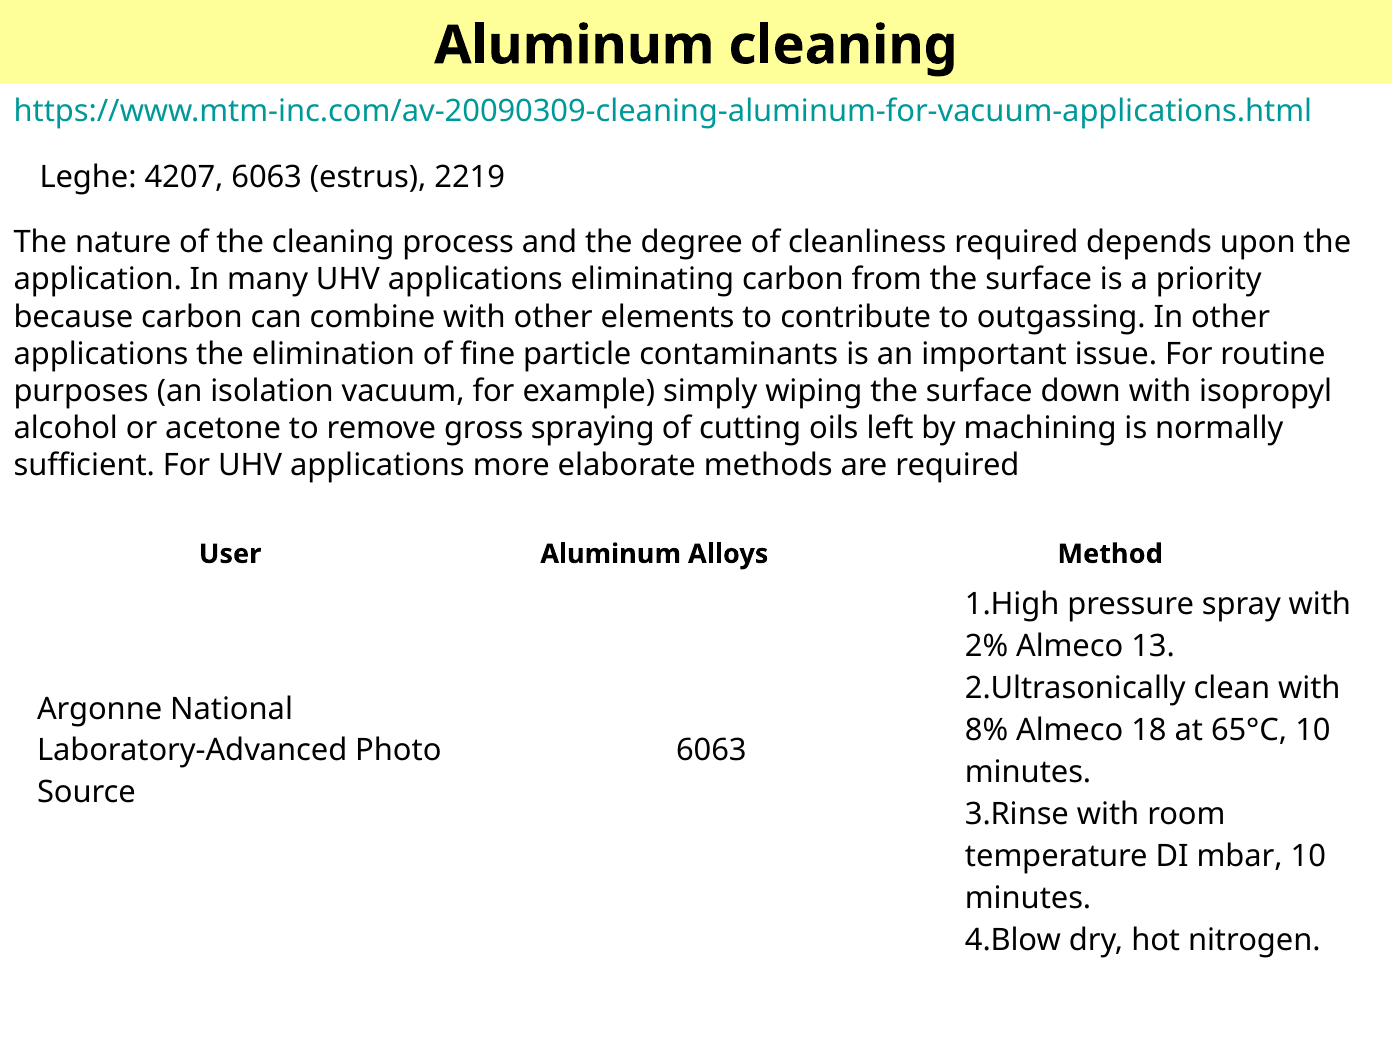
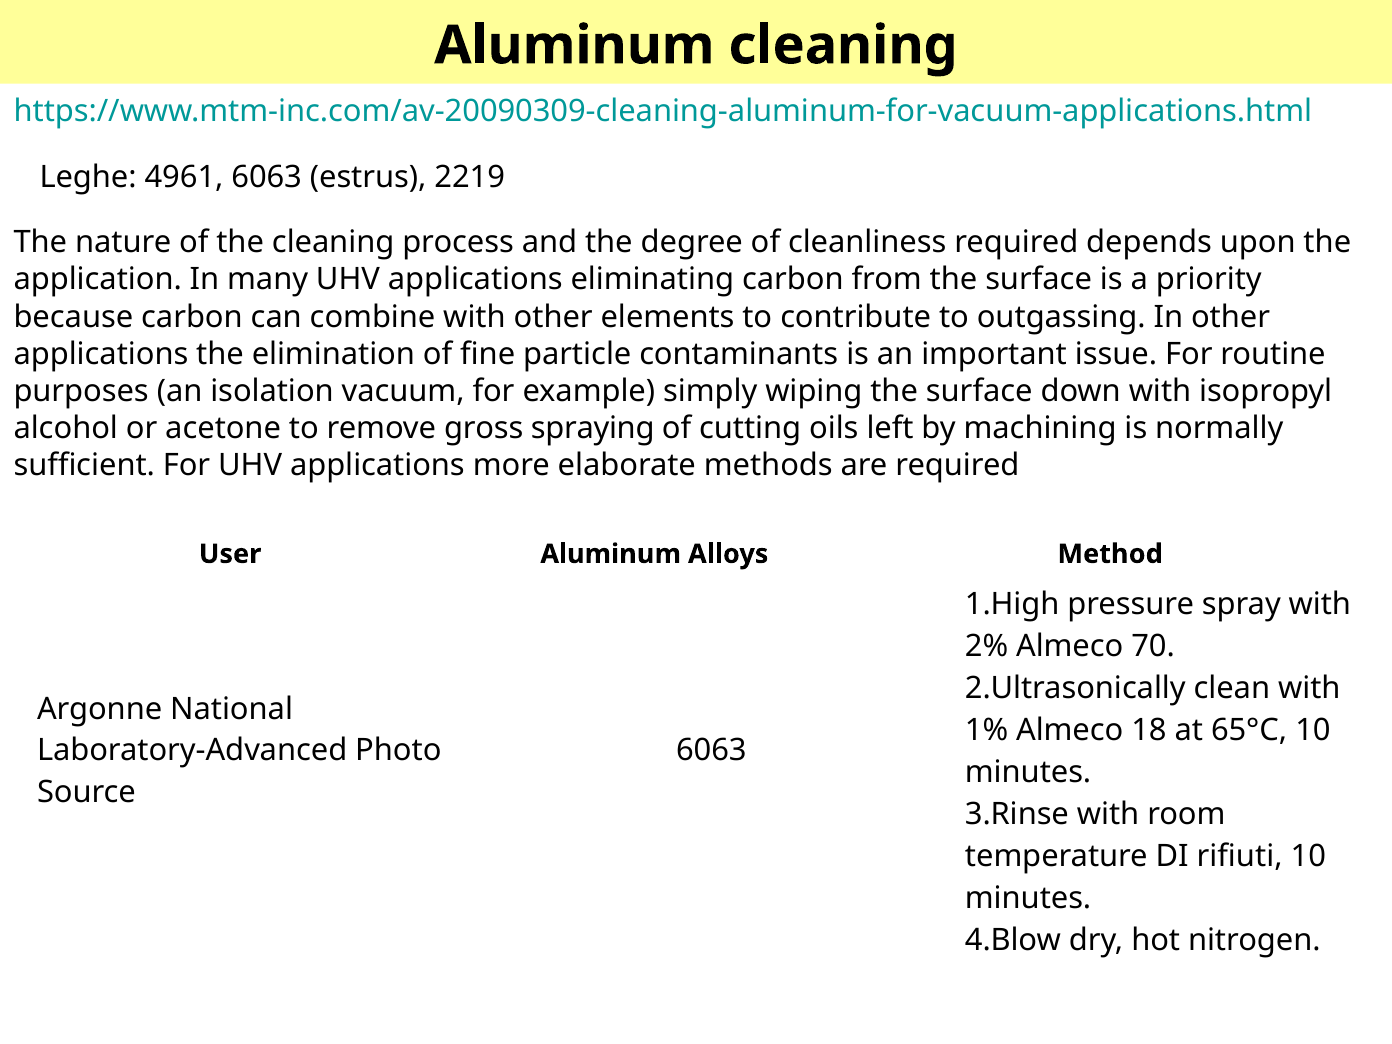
4207: 4207 -> 4961
13: 13 -> 70
8%: 8% -> 1%
mbar: mbar -> rifiuti
